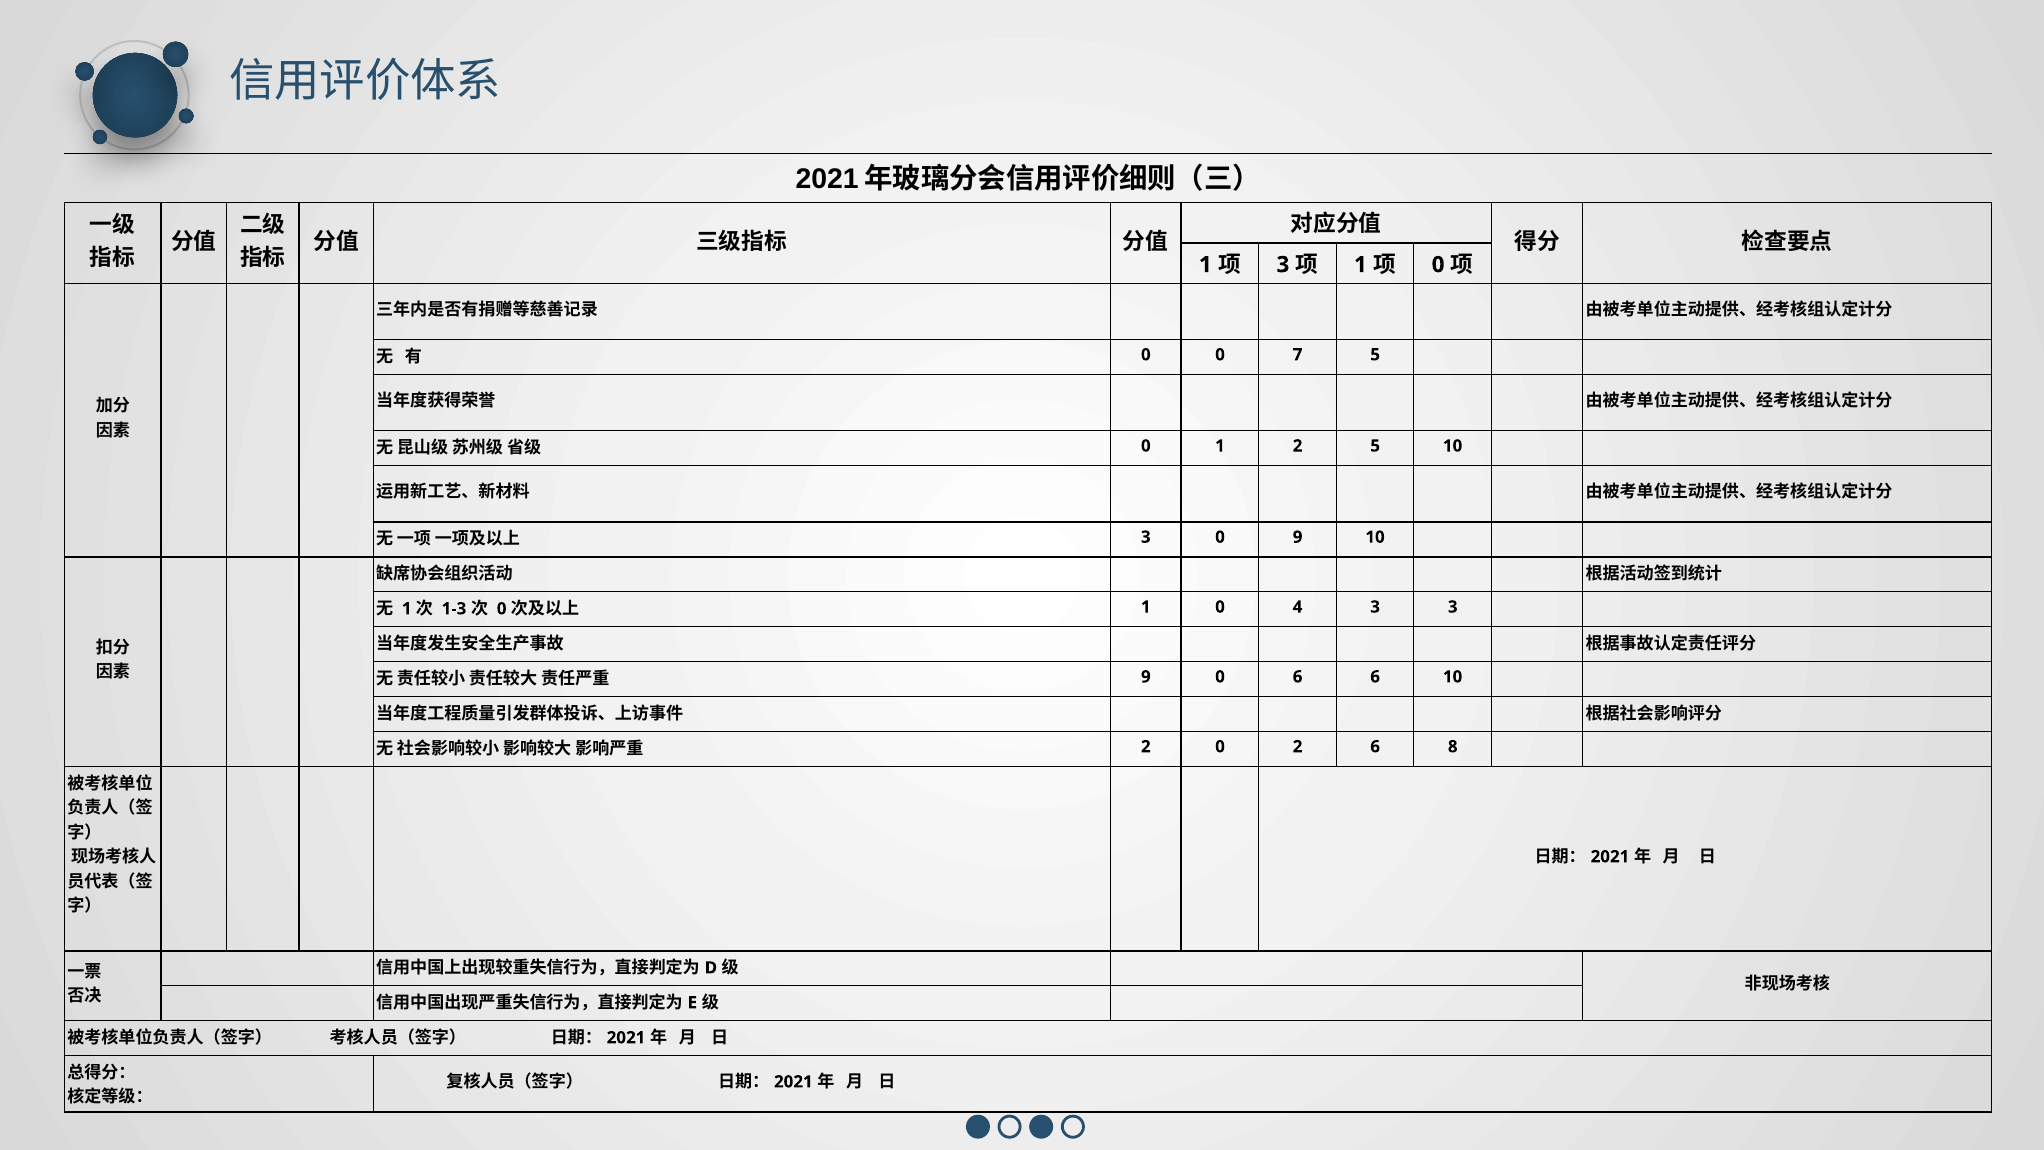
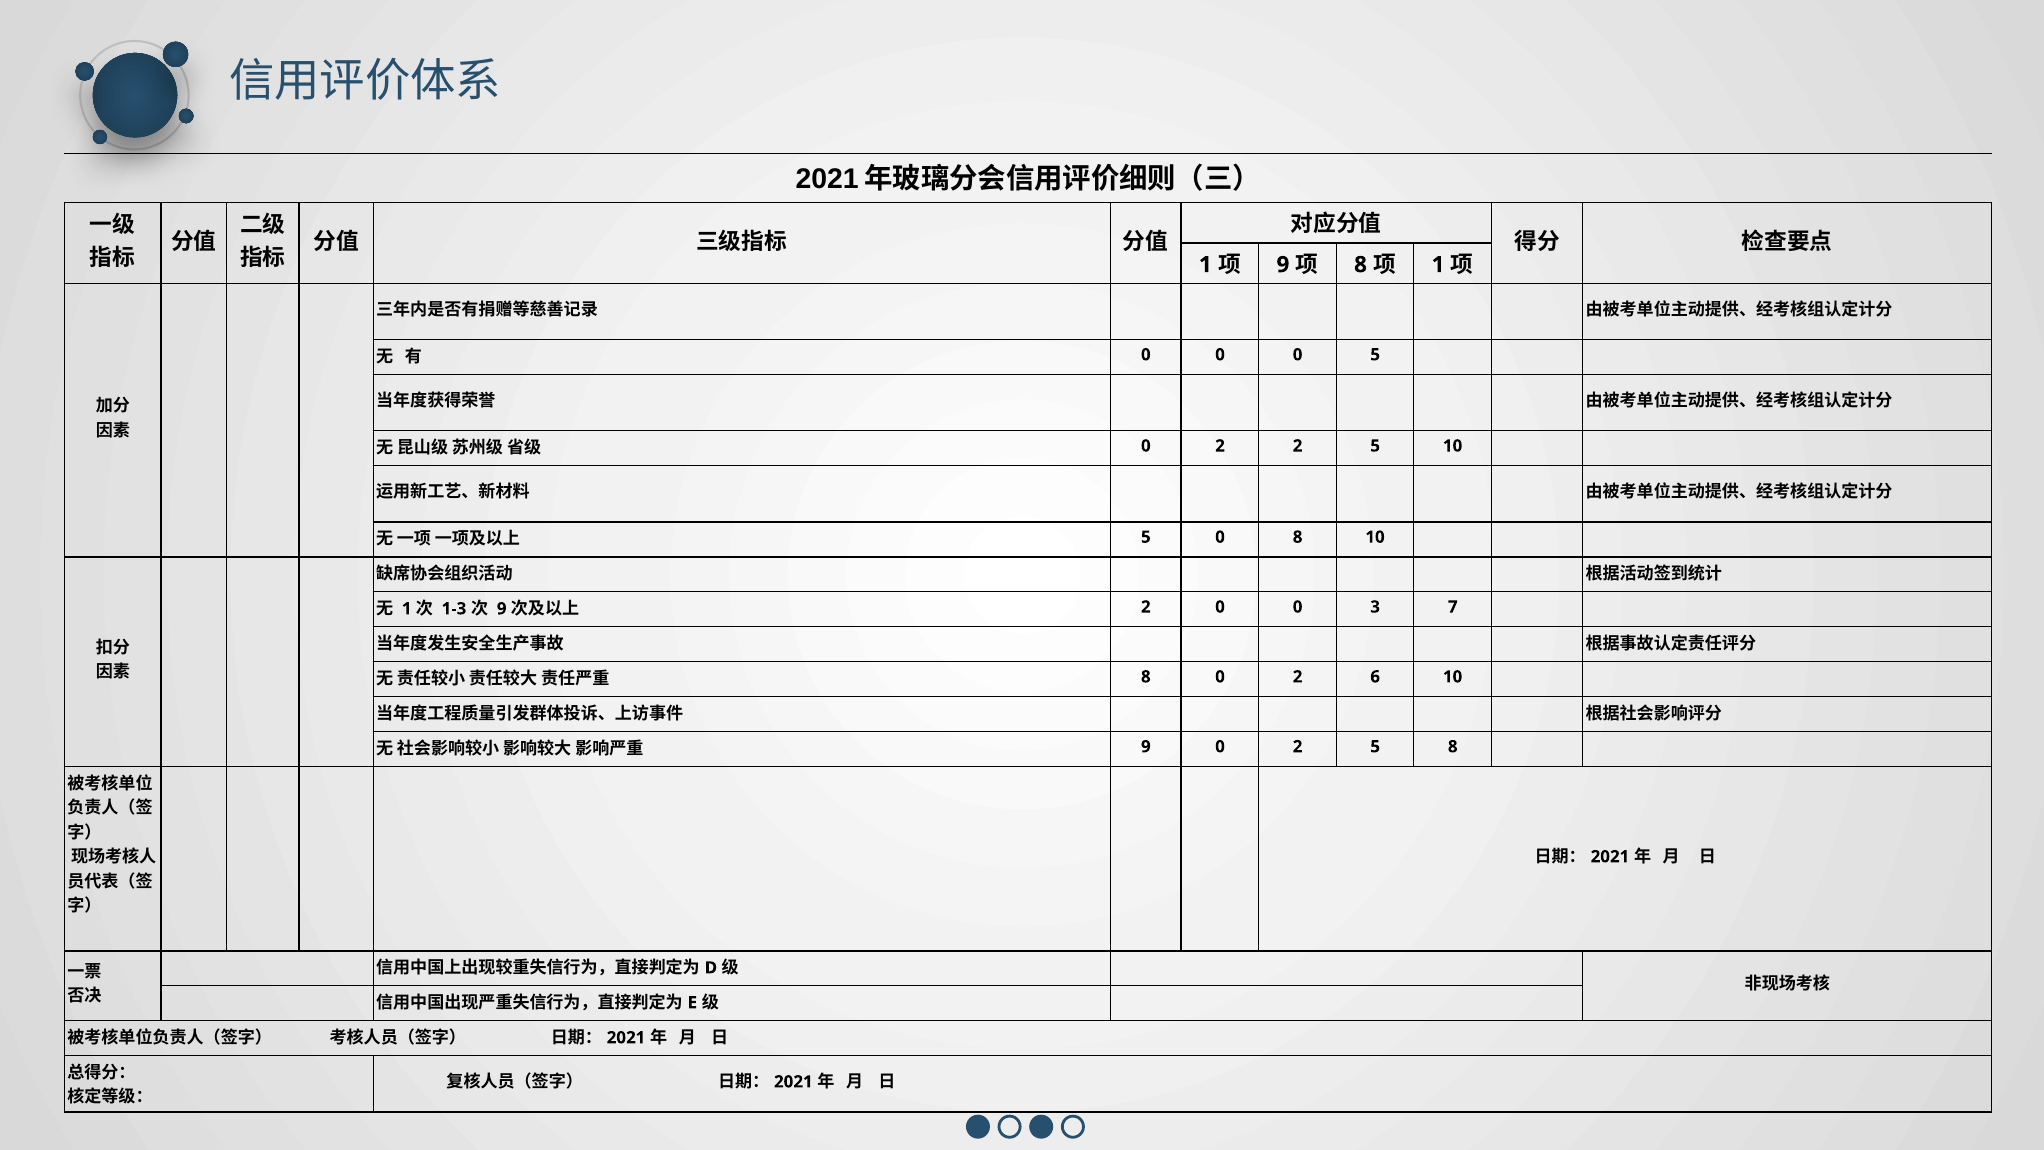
3 at (1283, 265): 3 -> 9
1 at (1361, 265): 1 -> 8
0 at (1438, 265): 0 -> 1
0 0 7: 7 -> 0
1 at (1220, 446): 1 -> 2
3 at (1146, 537): 3 -> 5
0 9: 9 -> 8
0 at (502, 609): 0 -> 9
1 at (1146, 607): 1 -> 2
4 at (1298, 607): 4 -> 0
3 3: 3 -> 7
9 at (1146, 677): 9 -> 8
6 at (1298, 677): 6 -> 2
2 at (1146, 747): 2 -> 9
0 2 6: 6 -> 5
